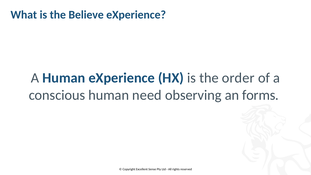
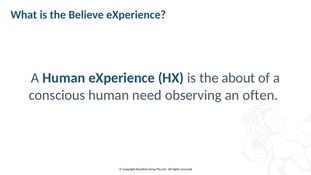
order: order -> about
forms: forms -> often
